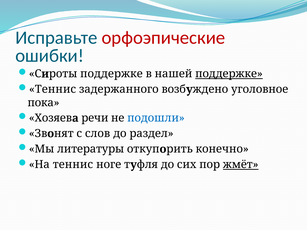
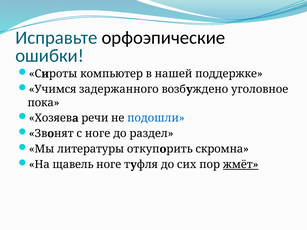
орфоэпические colour: red -> black
Сироты поддержке: поддержке -> компьютер
поддержке at (229, 74) underline: present -> none
Теннис at (53, 89): Теннис -> Учимся
с слов: слов -> ноге
конечно: конечно -> скромна
На теннис: теннис -> щавель
